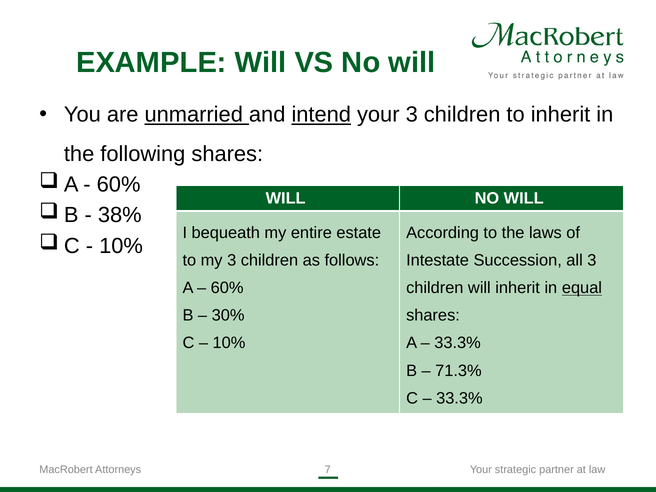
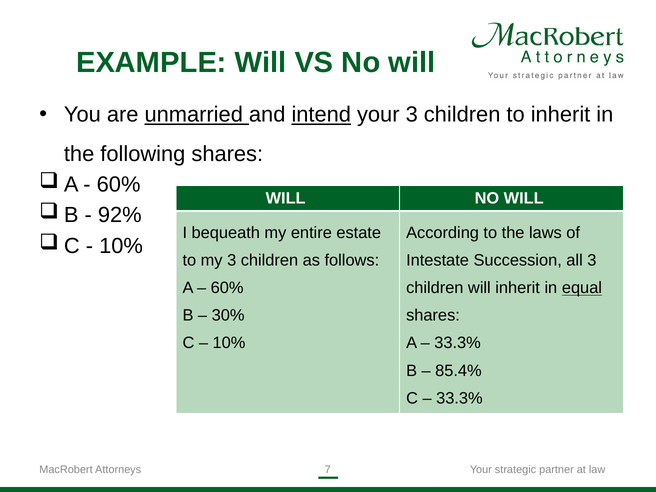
38%: 38% -> 92%
71.3%: 71.3% -> 85.4%
